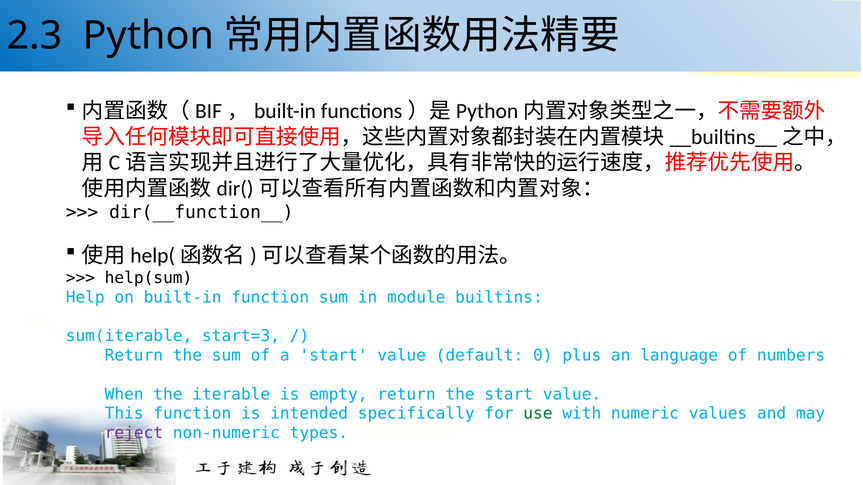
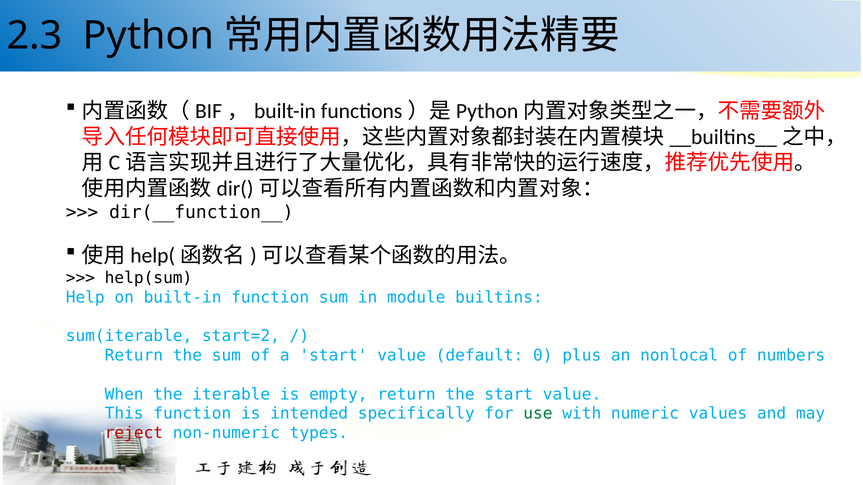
start=3: start=3 -> start=2
language: language -> nonlocal
reject colour: purple -> red
